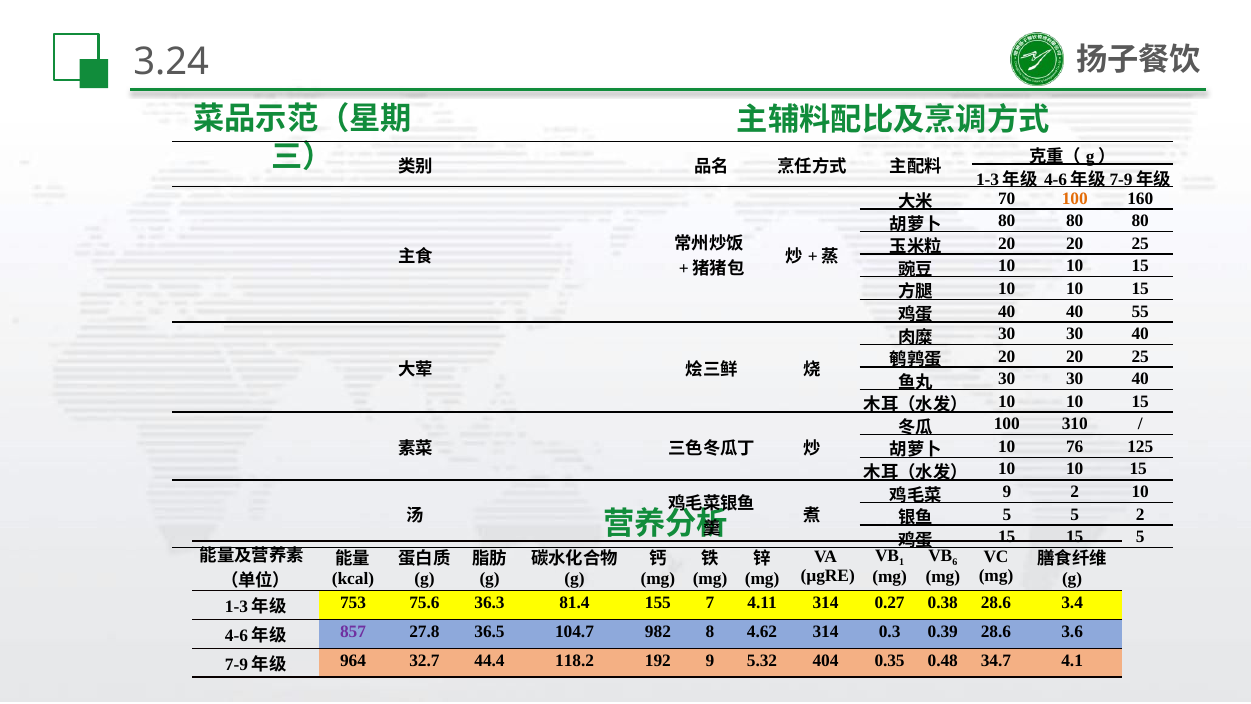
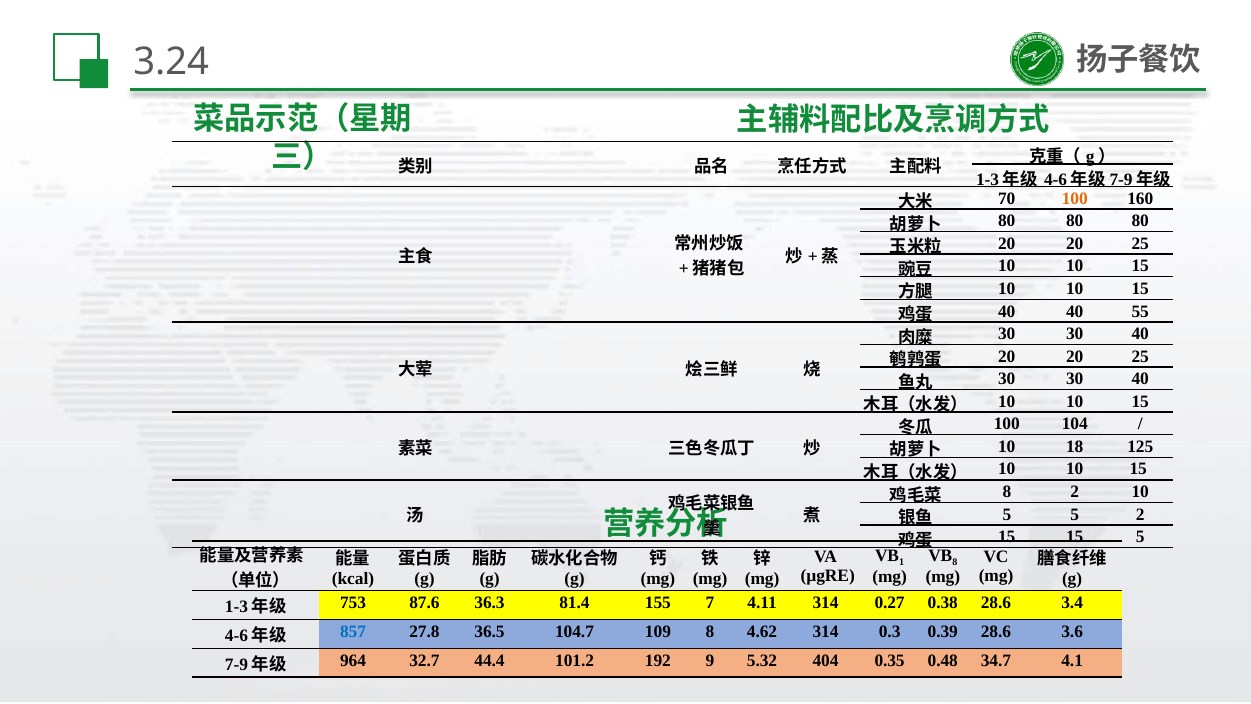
310: 310 -> 104
76: 76 -> 18
9 at (1007, 492): 9 -> 8
6 at (955, 562): 6 -> 8
75.6: 75.6 -> 87.6
857 colour: purple -> blue
982: 982 -> 109
118.2: 118.2 -> 101.2
